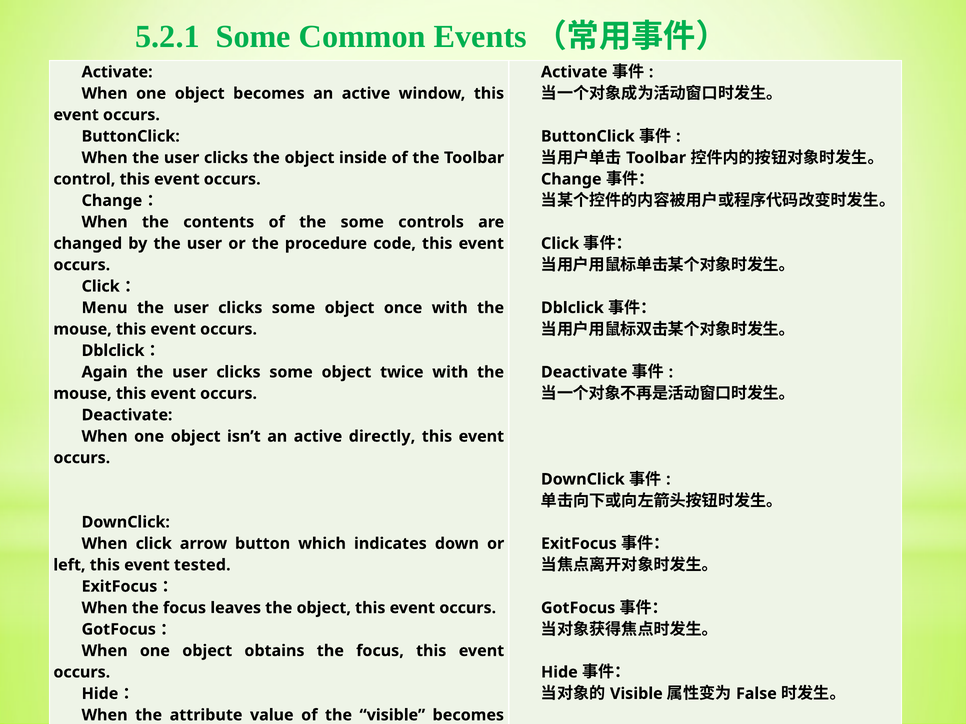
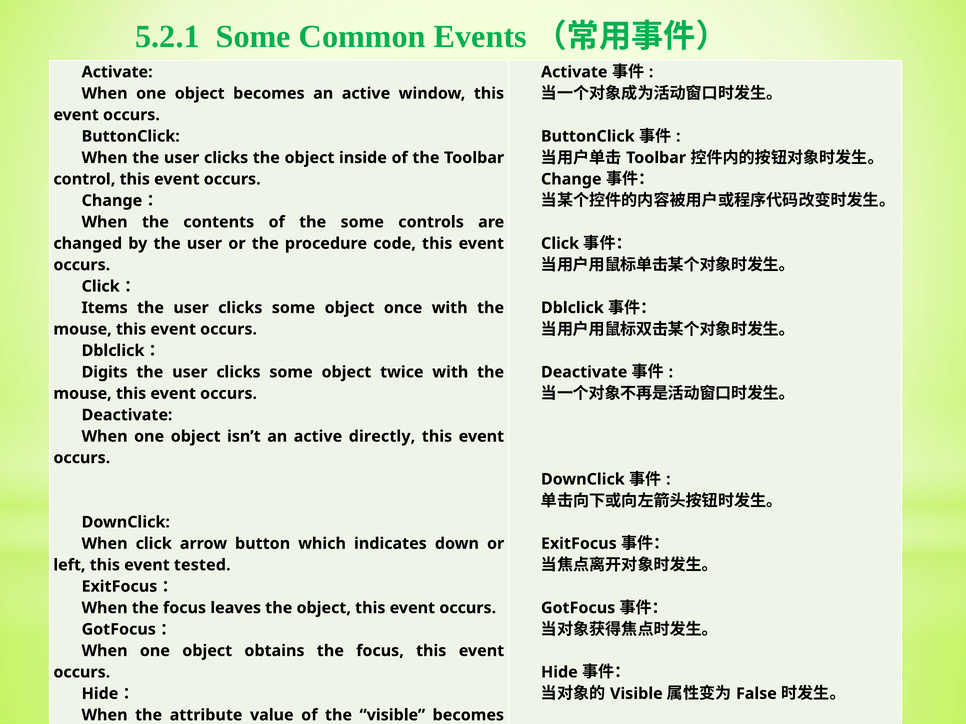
Menu: Menu -> Items
Again: Again -> Digits
